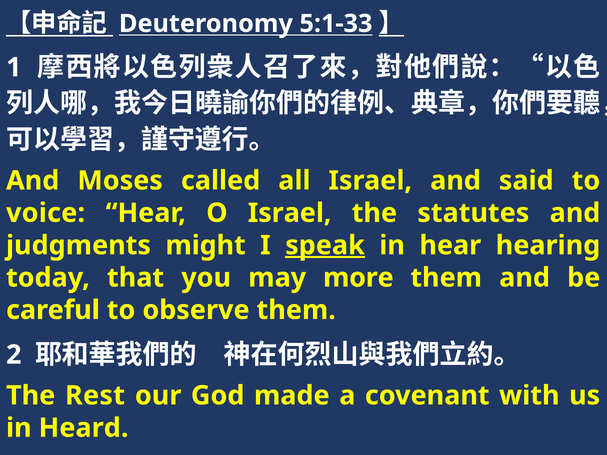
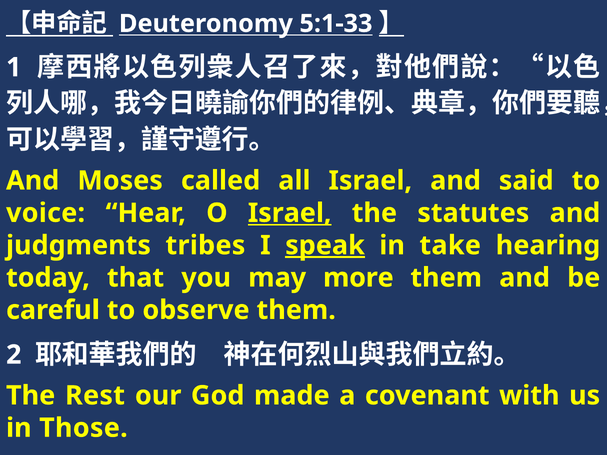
Israel at (290, 213) underline: none -> present
might: might -> tribes
in hear: hear -> take
Heard: Heard -> Those
